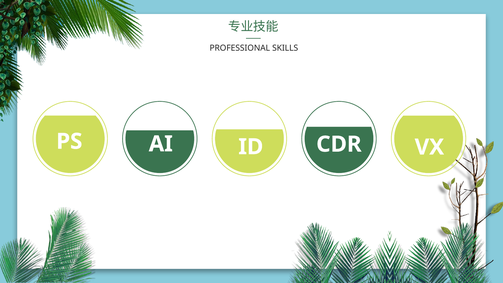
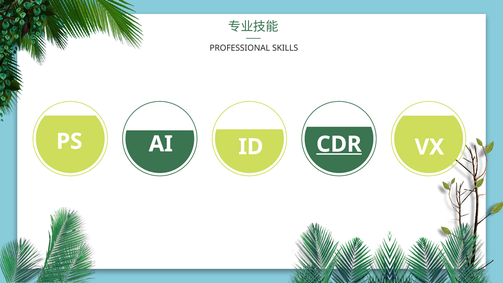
CDR underline: none -> present
